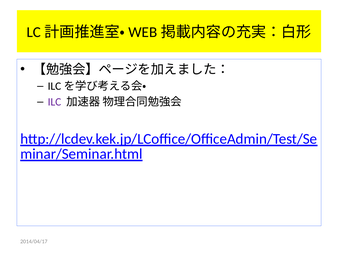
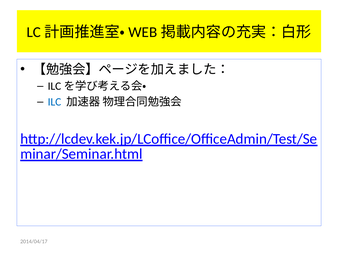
ILC colour: purple -> blue
